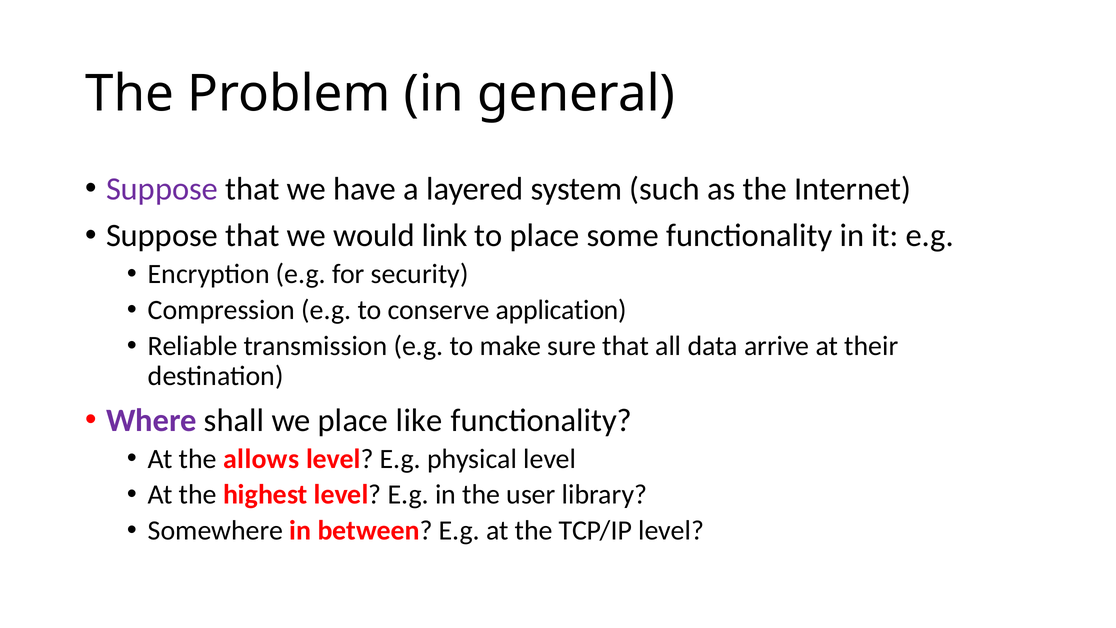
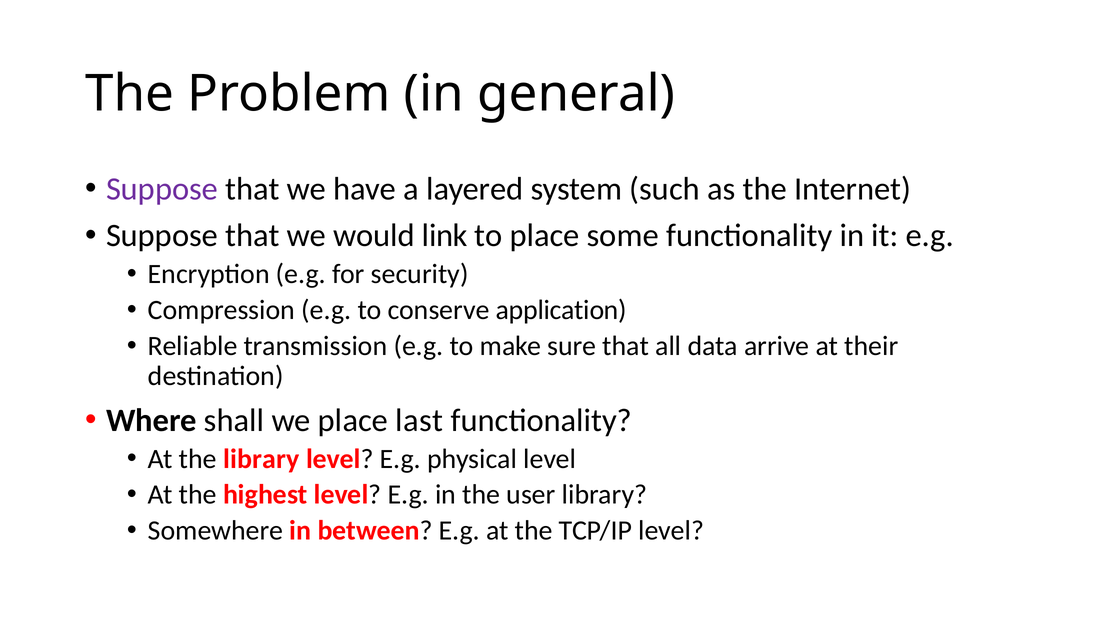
Where colour: purple -> black
like: like -> last
the allows: allows -> library
